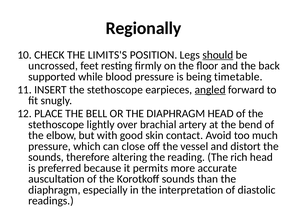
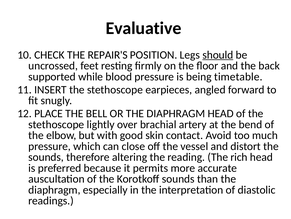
Regionally: Regionally -> Evaluative
LIMITS'S: LIMITS'S -> REPAIR'S
angled underline: present -> none
